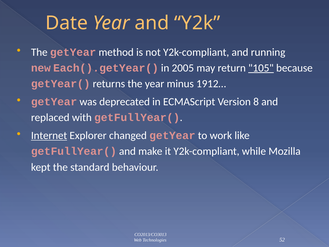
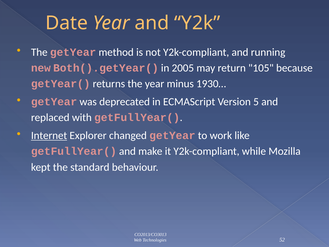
Each().getYear(: Each().getYear( -> Both().getYear(
105 underline: present -> none
1912…: 1912… -> 1930…
8: 8 -> 5
